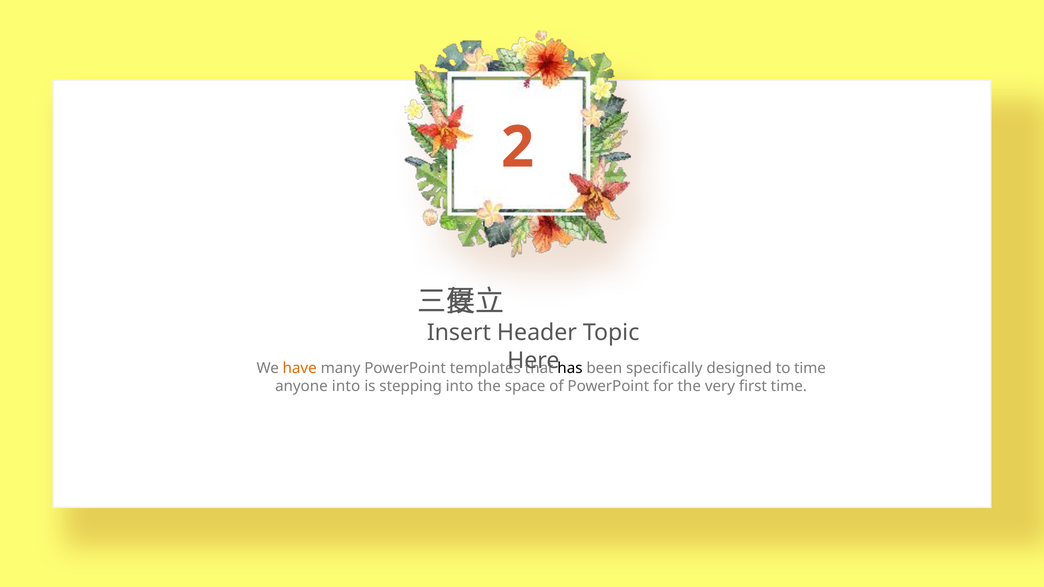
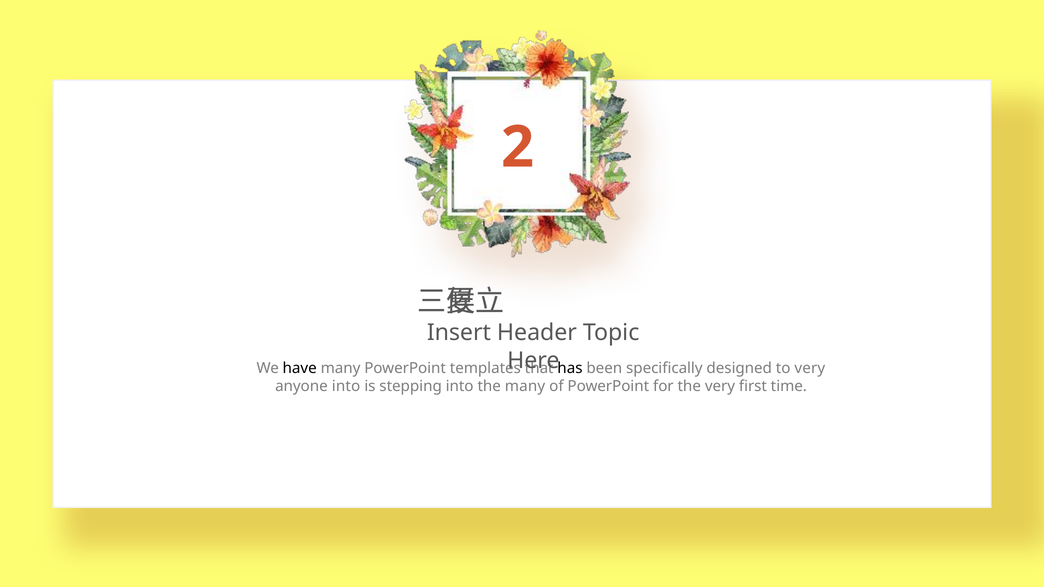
have colour: orange -> black
to time: time -> very
the space: space -> many
